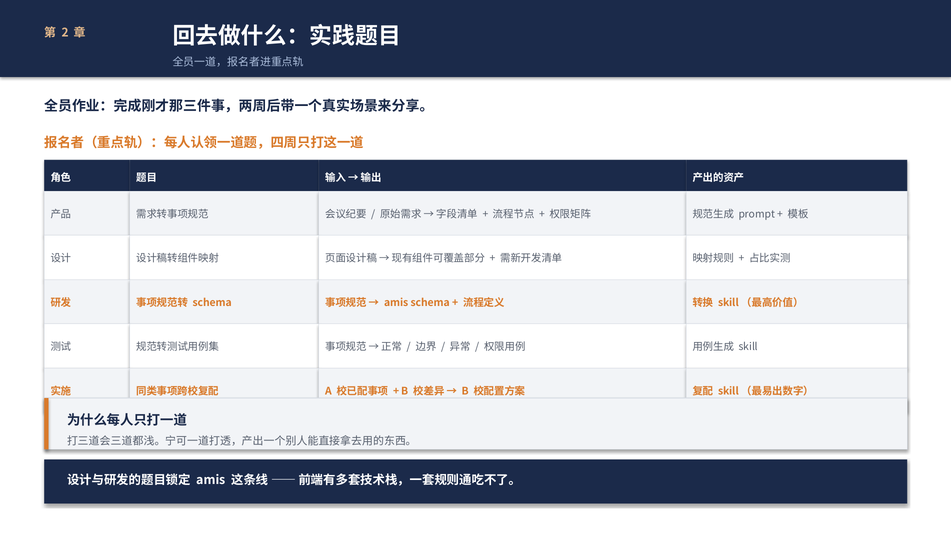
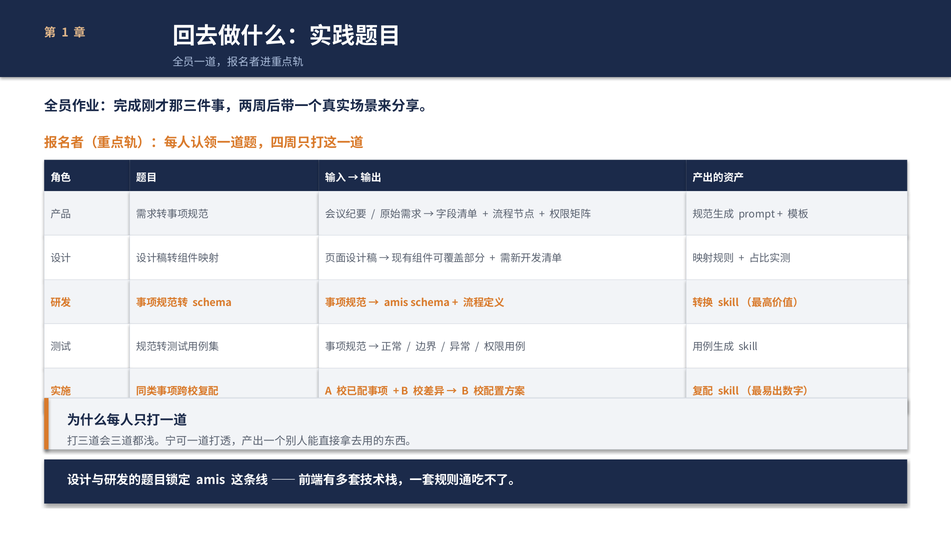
2: 2 -> 1
